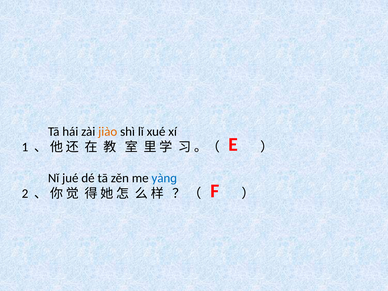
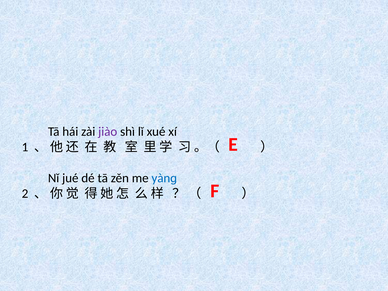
jiào colour: orange -> purple
